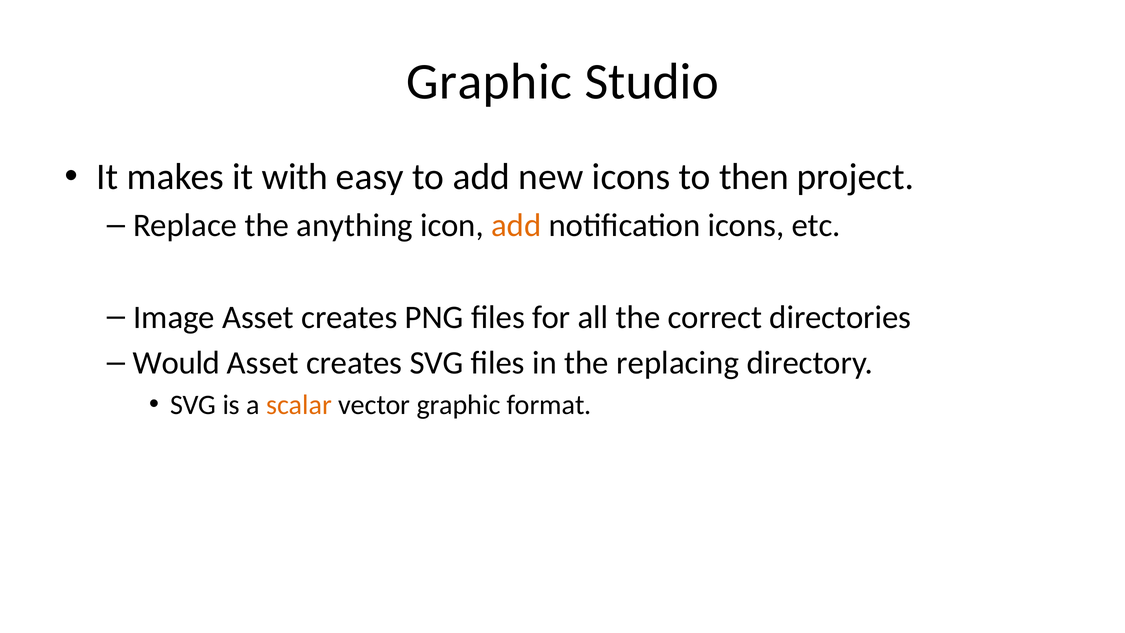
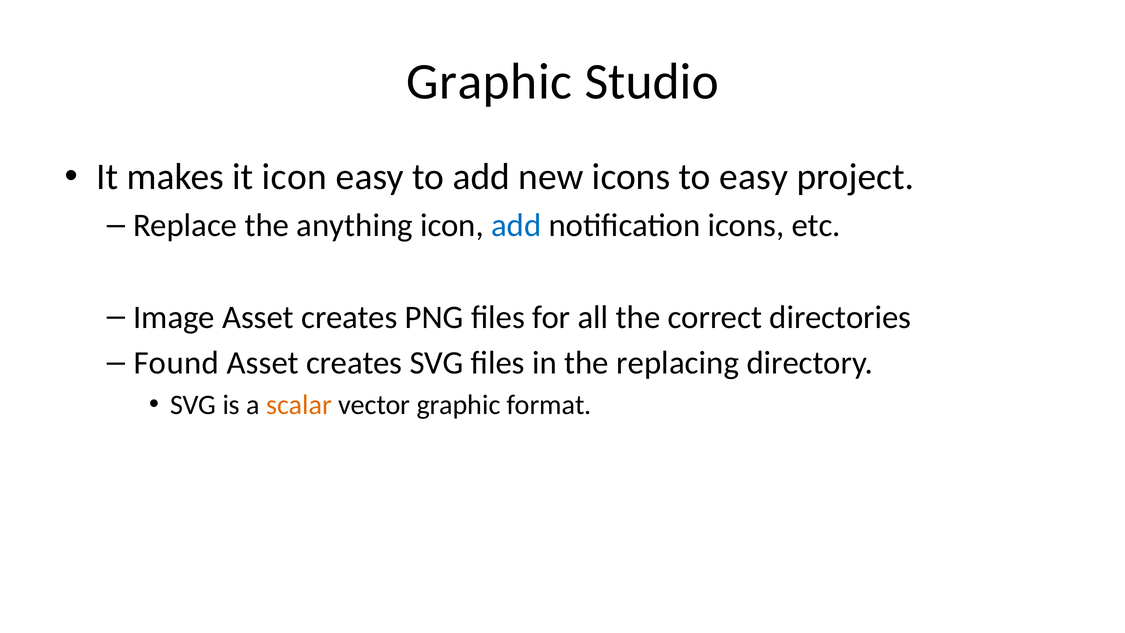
it with: with -> icon
to then: then -> easy
add at (516, 225) colour: orange -> blue
Would: Would -> Found
